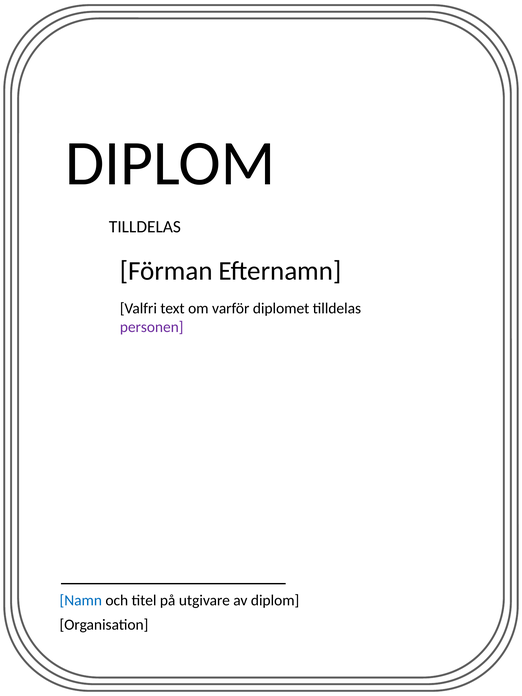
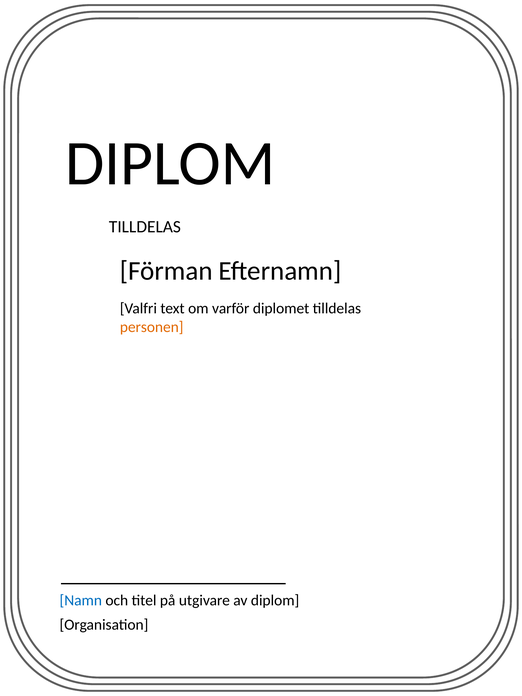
personen colour: purple -> orange
